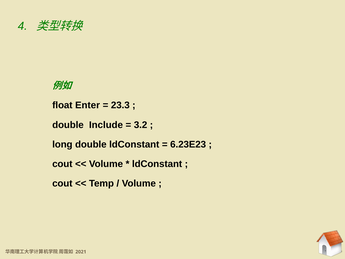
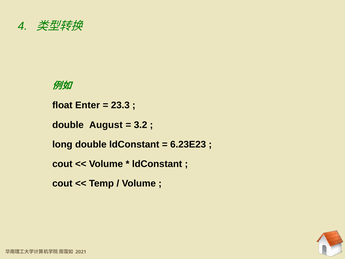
Include: Include -> August
